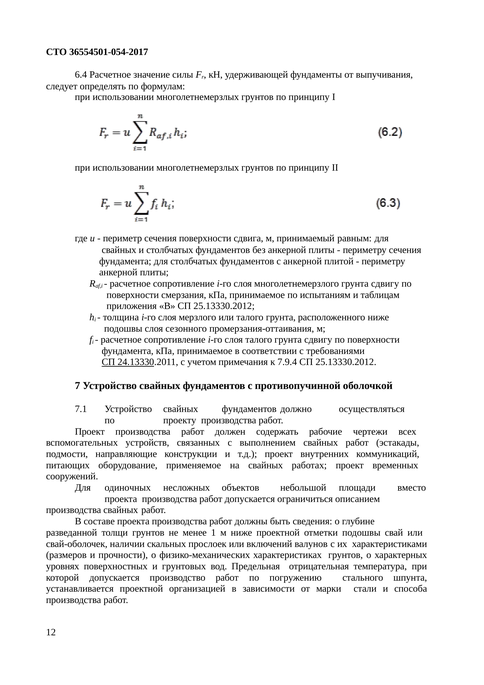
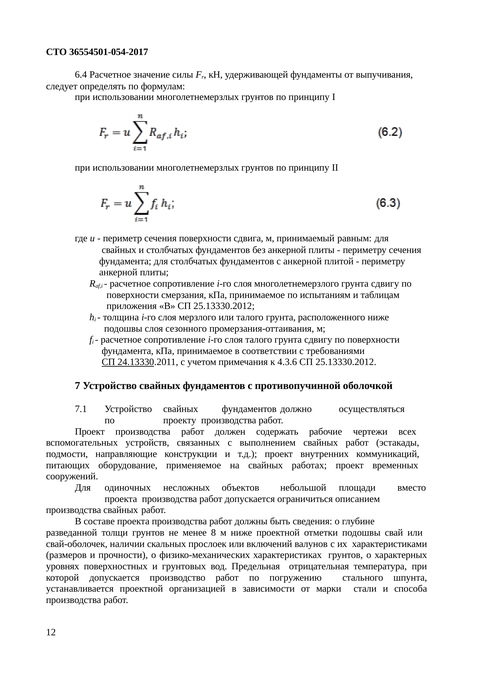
7.9.4: 7.9.4 -> 4.3.6
1: 1 -> 8
